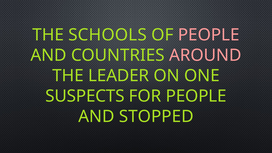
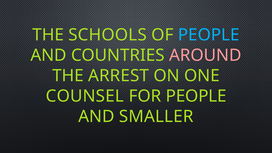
PEOPLE at (209, 35) colour: pink -> light blue
LEADER: LEADER -> ARREST
SUSPECTS: SUSPECTS -> COUNSEL
STOPPED: STOPPED -> SMALLER
